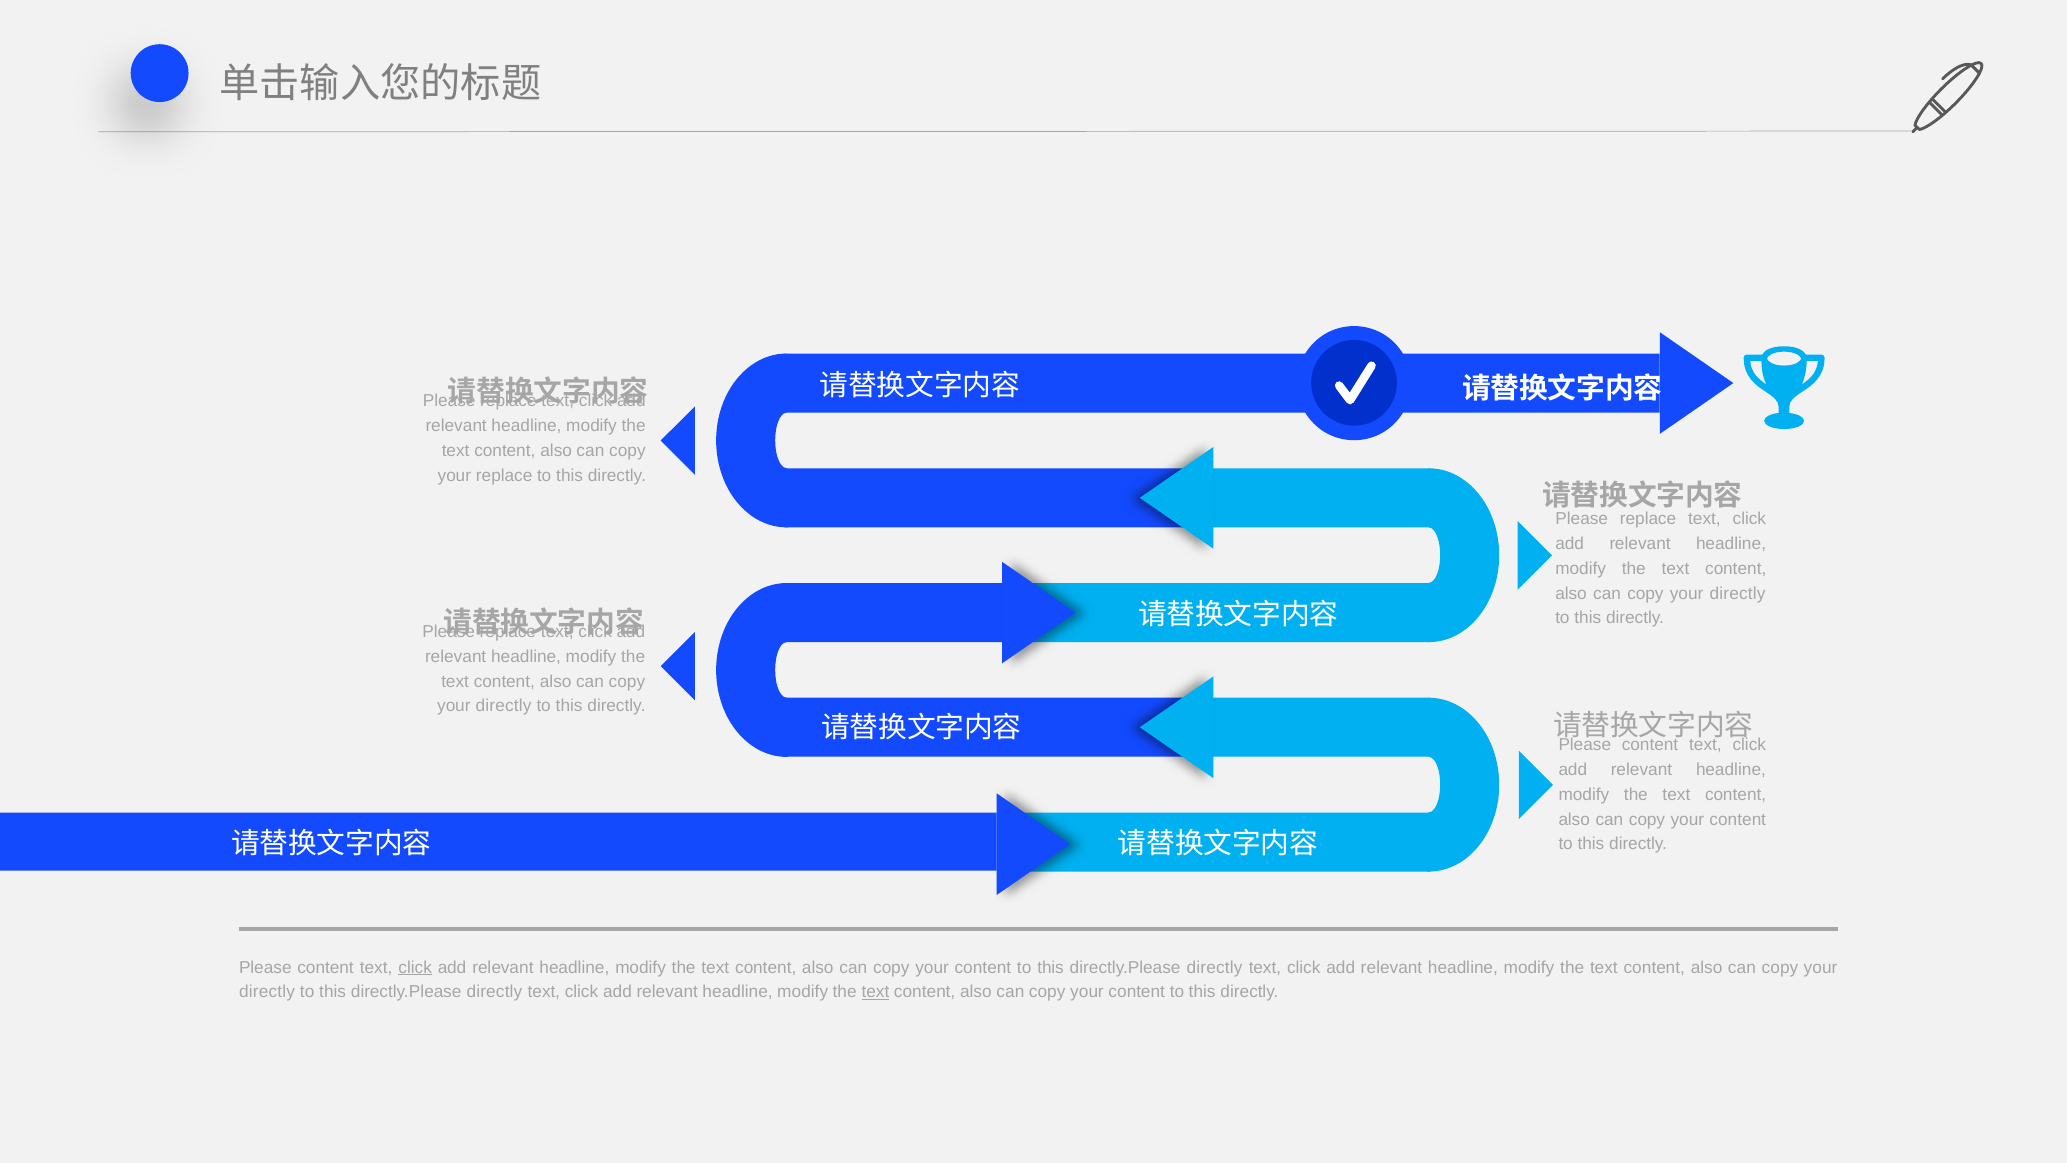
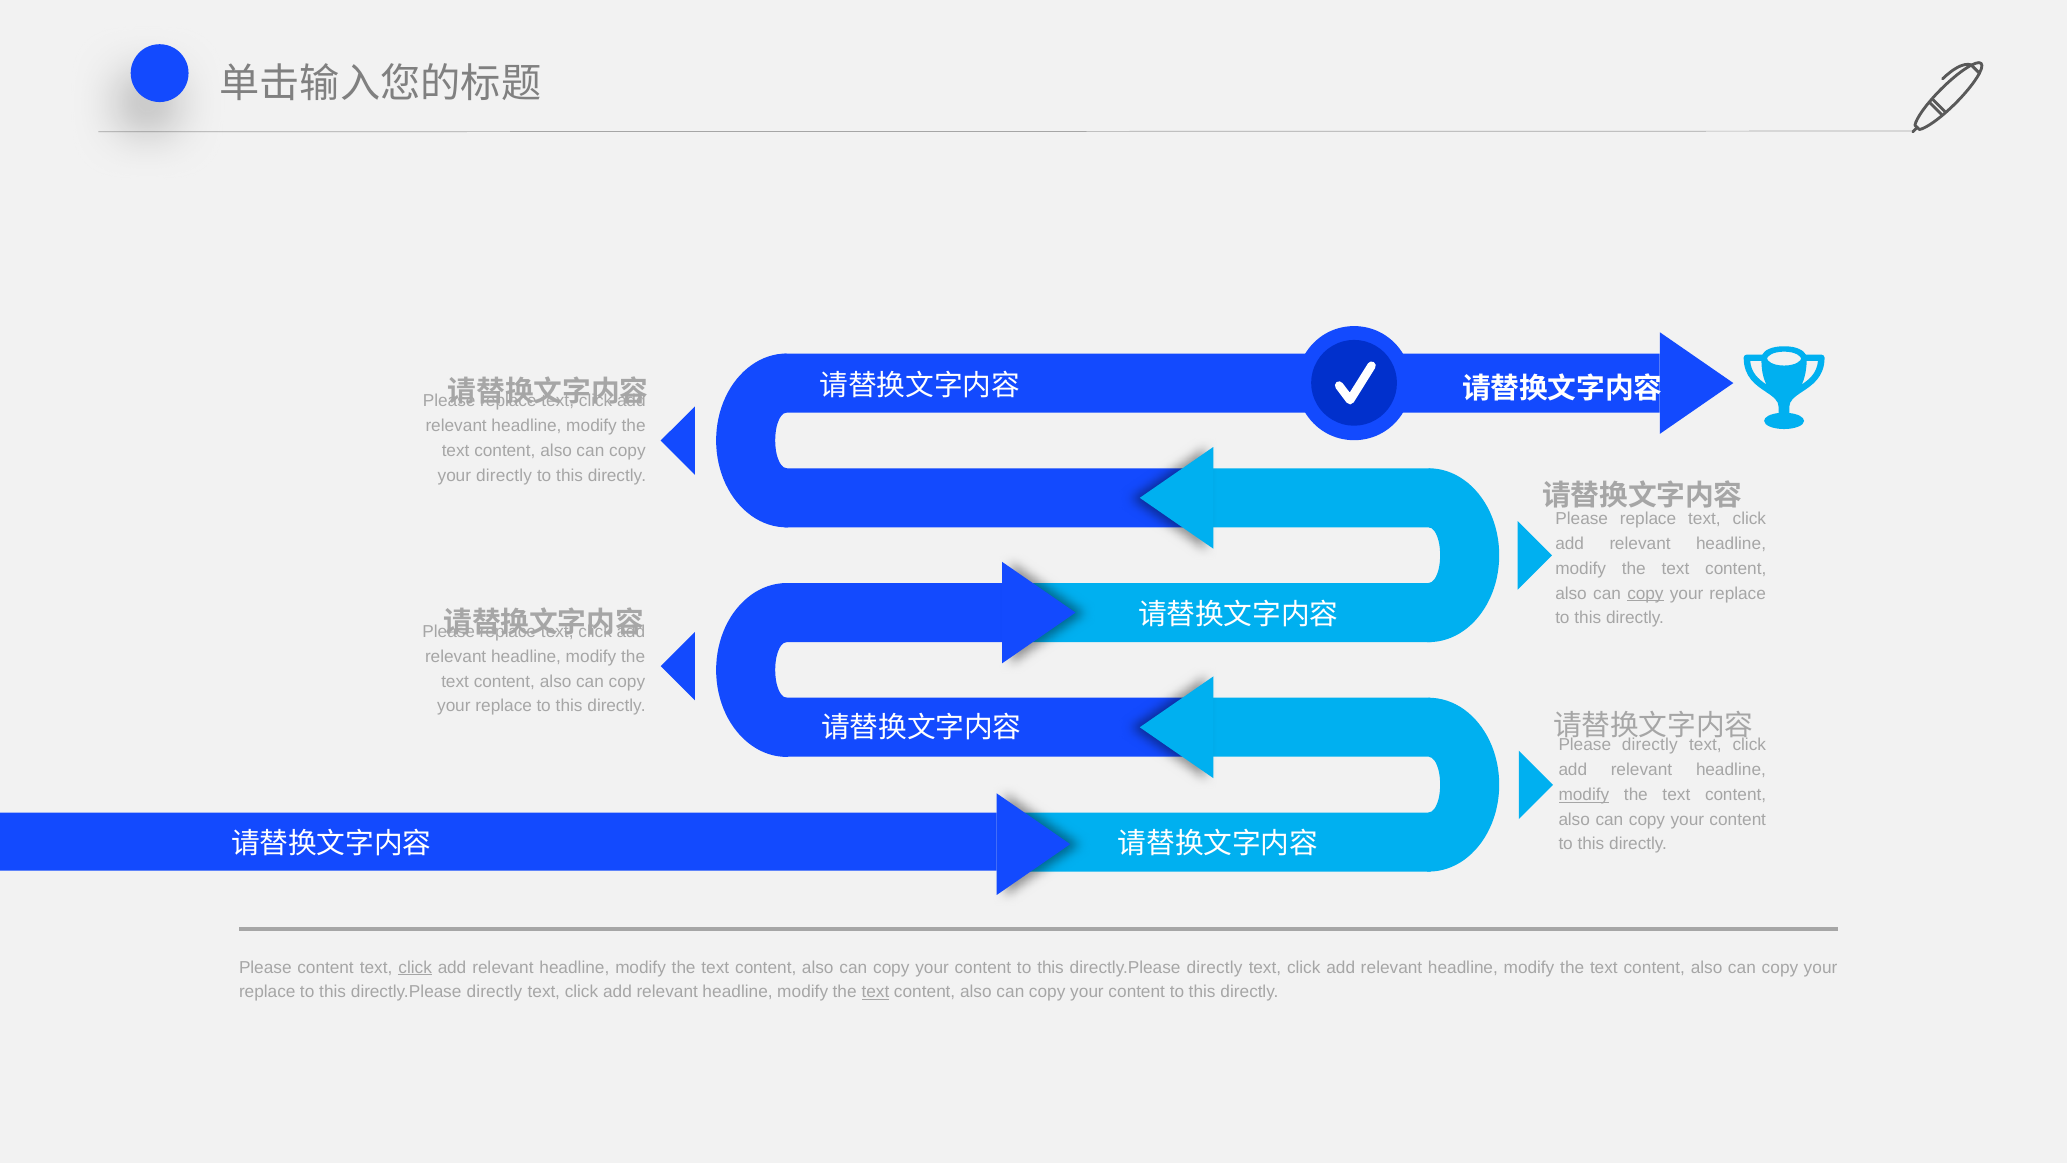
your replace: replace -> directly
copy at (1646, 593) underline: none -> present
directly at (1738, 593): directly -> replace
directly at (504, 706): directly -> replace
content at (1650, 745): content -> directly
modify at (1584, 795) underline: none -> present
directly at (267, 992): directly -> replace
